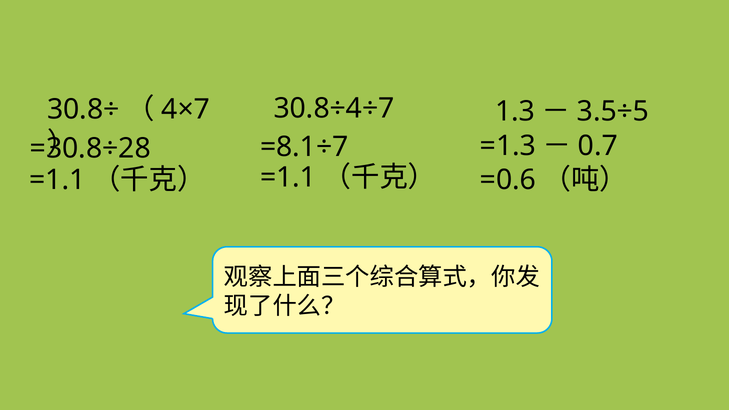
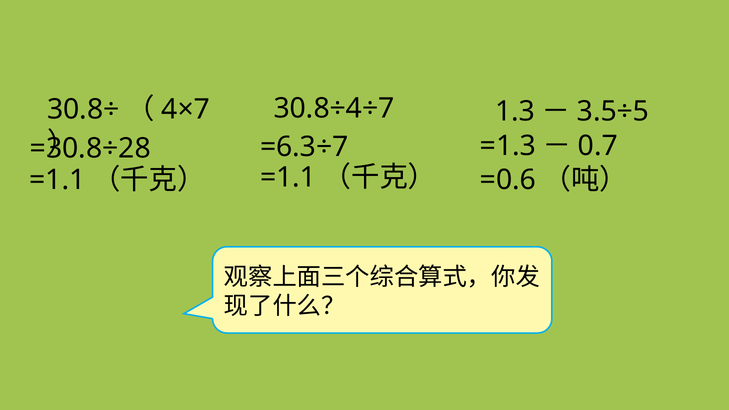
=8.1÷7: =8.1÷7 -> =6.3÷7
